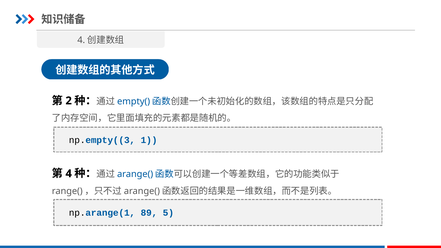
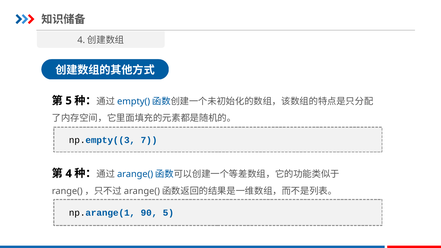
2 at (69, 101): 2 -> 5
1: 1 -> 7
89: 89 -> 90
